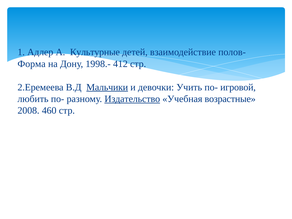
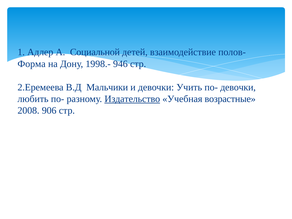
Культурные: Культурные -> Социальной
412: 412 -> 946
Мальчики underline: present -> none
по- игровой: игровой -> девочки
460: 460 -> 906
